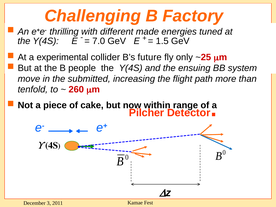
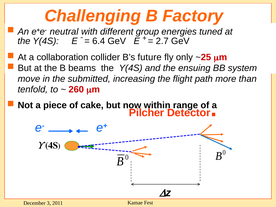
thrilling: thrilling -> neutral
made: made -> group
7.0: 7.0 -> 6.4
1.5: 1.5 -> 2.7
experimental: experimental -> collaboration
people: people -> beams
